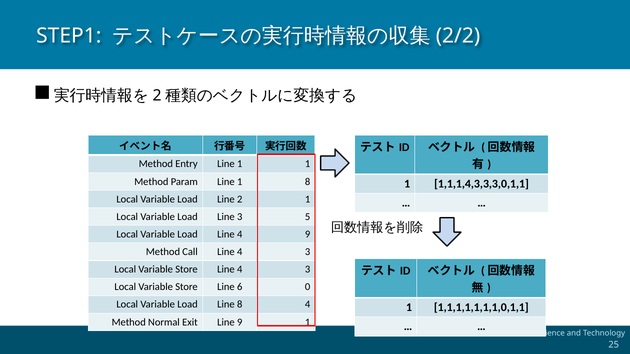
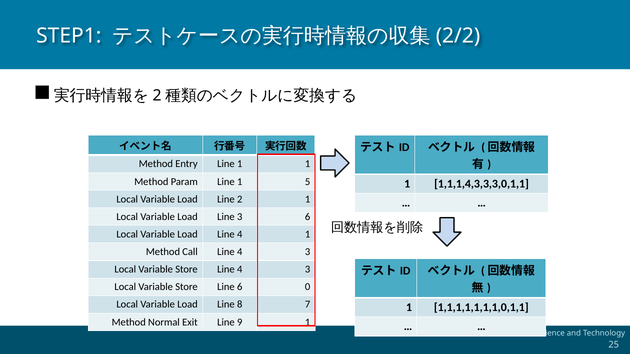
1 8: 8 -> 5
3 5: 5 -> 6
4 9: 9 -> 1
8 4: 4 -> 7
